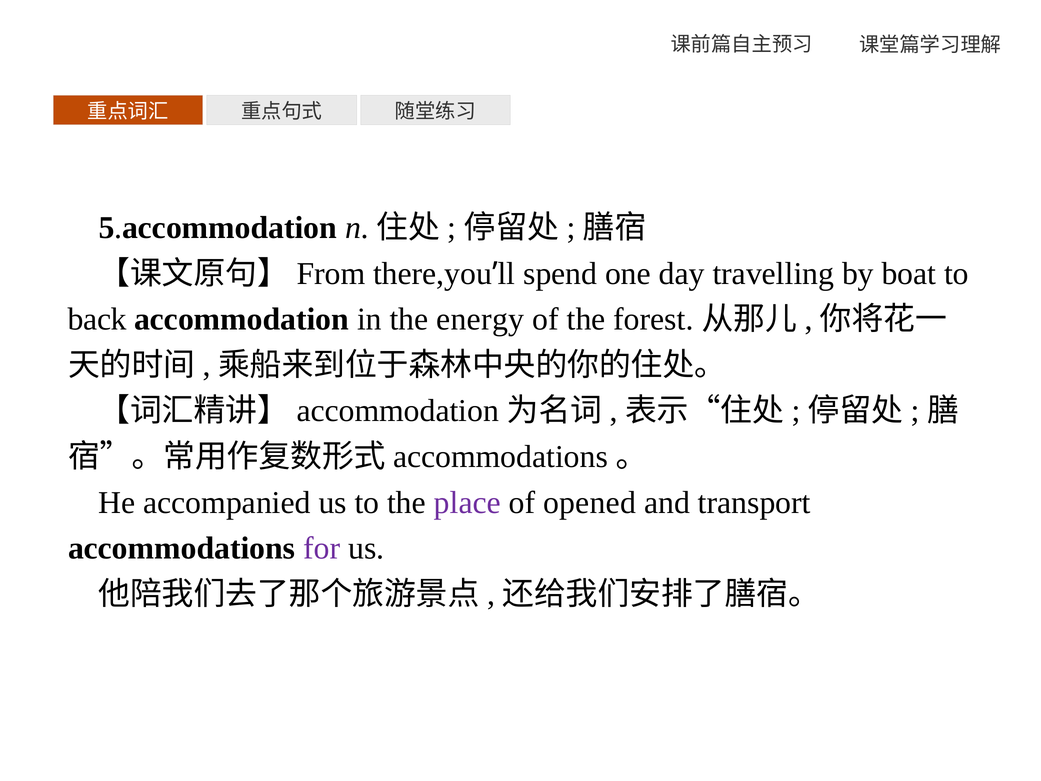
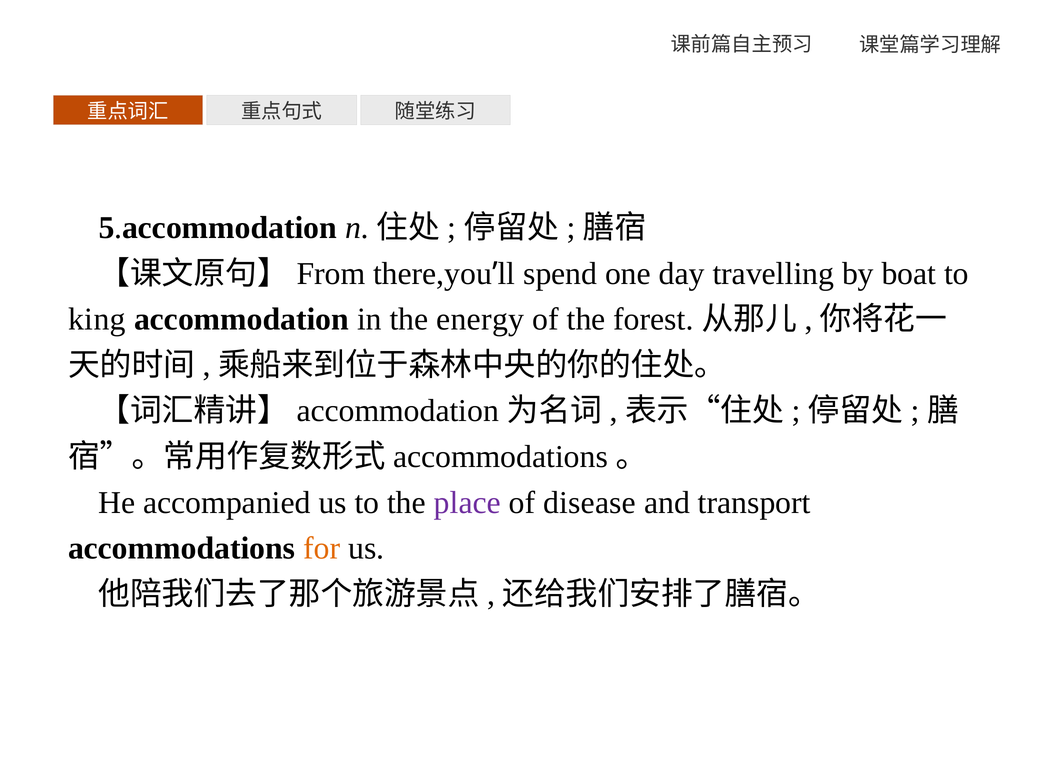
back: back -> king
opened: opened -> disease
for colour: purple -> orange
